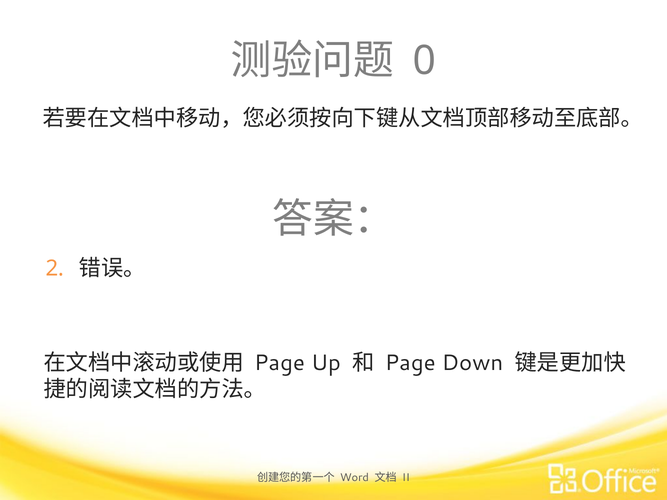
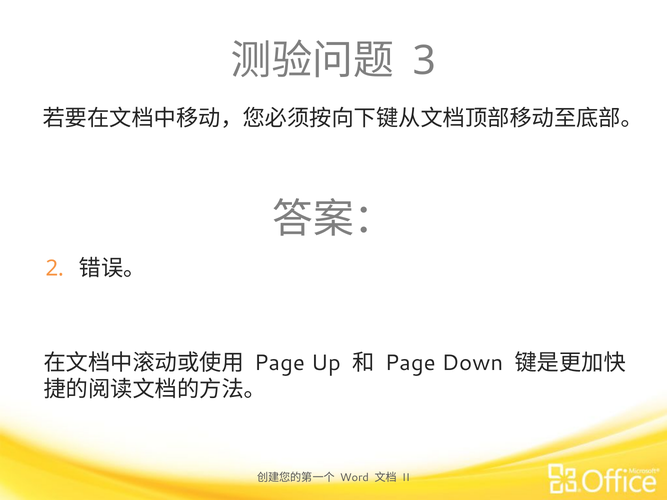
0: 0 -> 3
